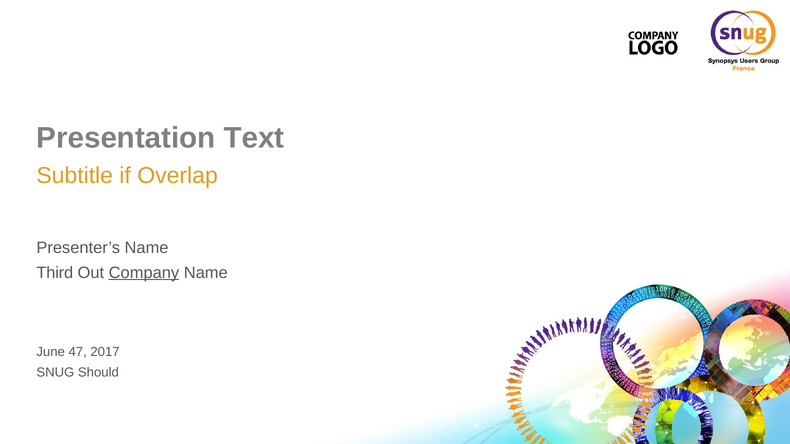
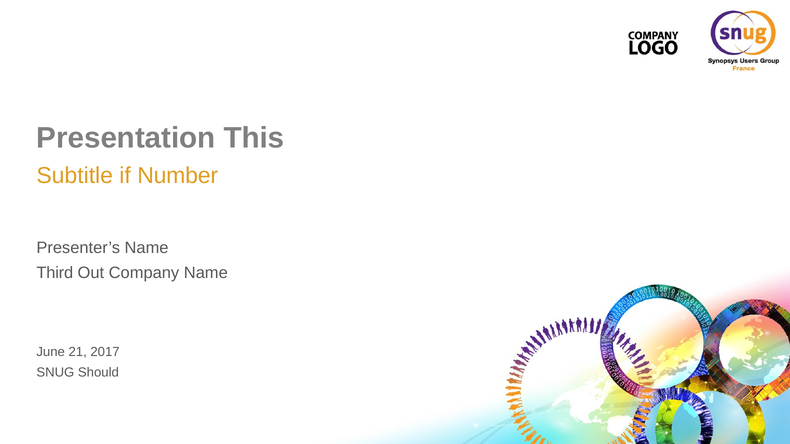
Text: Text -> This
Overlap: Overlap -> Number
Company underline: present -> none
47: 47 -> 21
